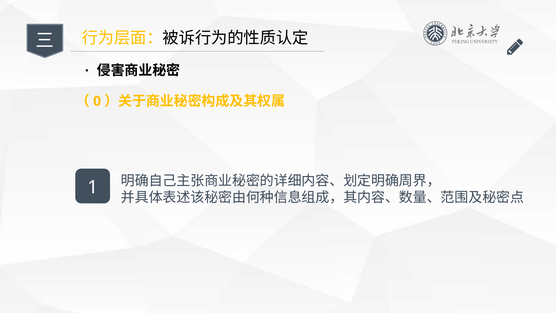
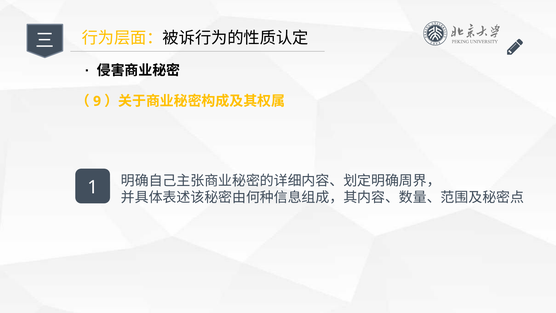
0: 0 -> 9
